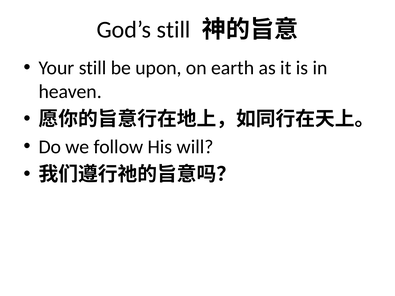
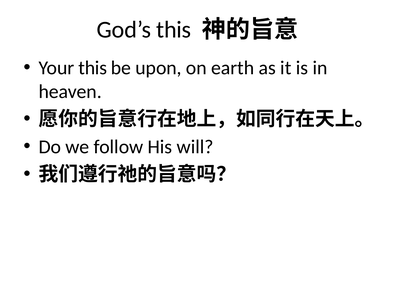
God’s still: still -> this
Your still: still -> this
